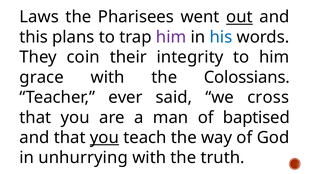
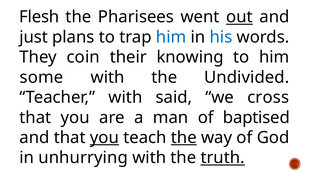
Laws: Laws -> Flesh
this: this -> just
him at (171, 37) colour: purple -> blue
integrity: integrity -> knowing
grace: grace -> some
Colossians: Colossians -> Undivided
Teacher ever: ever -> with
the at (184, 137) underline: none -> present
truth underline: none -> present
